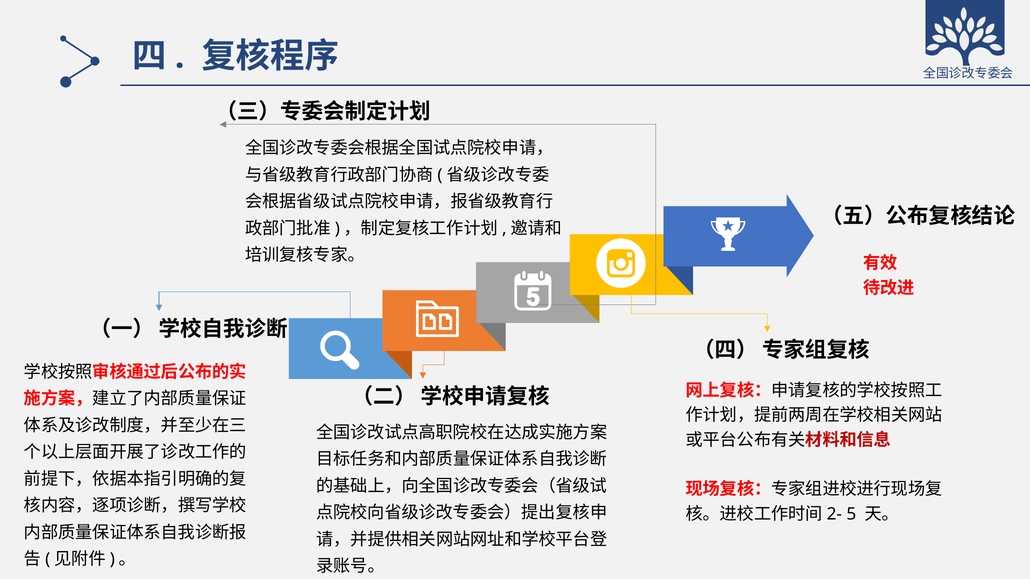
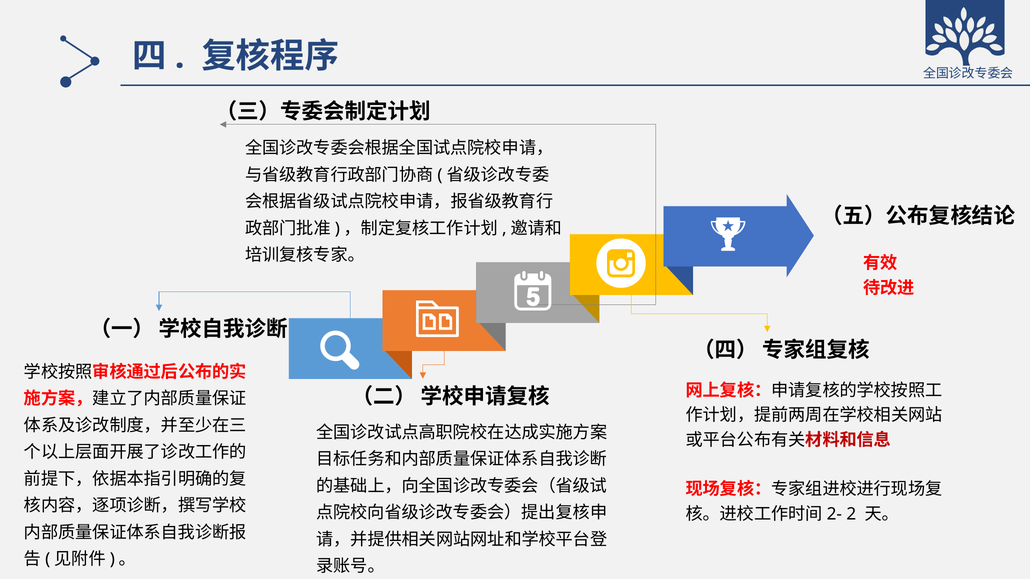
5: 5 -> 2
